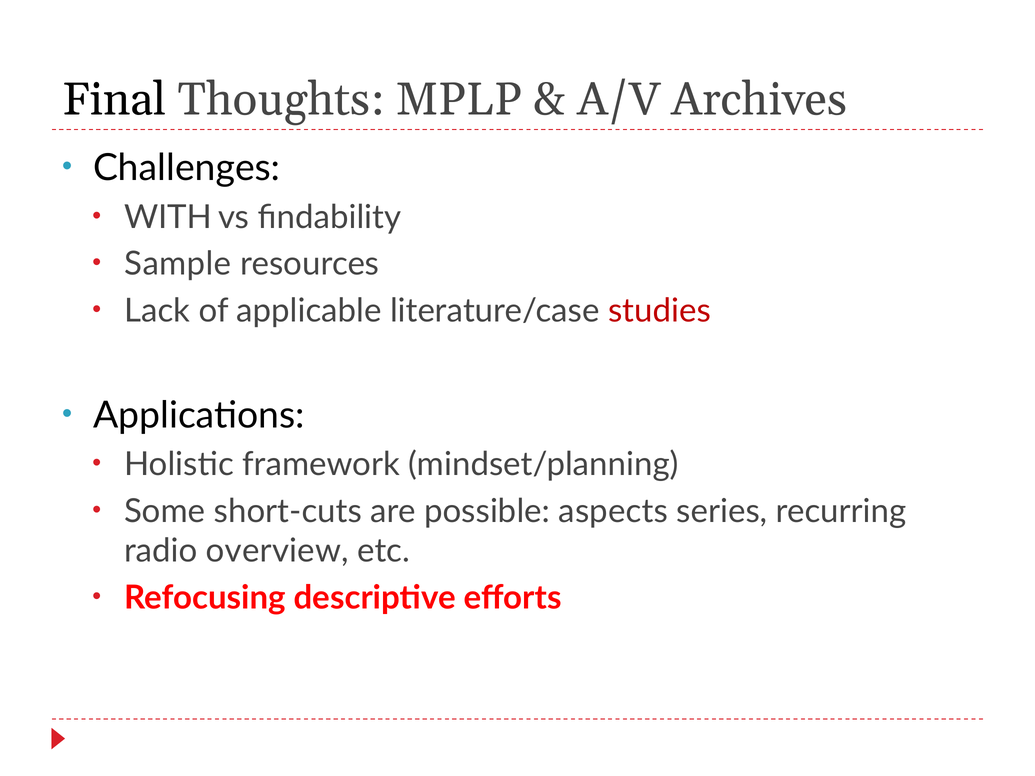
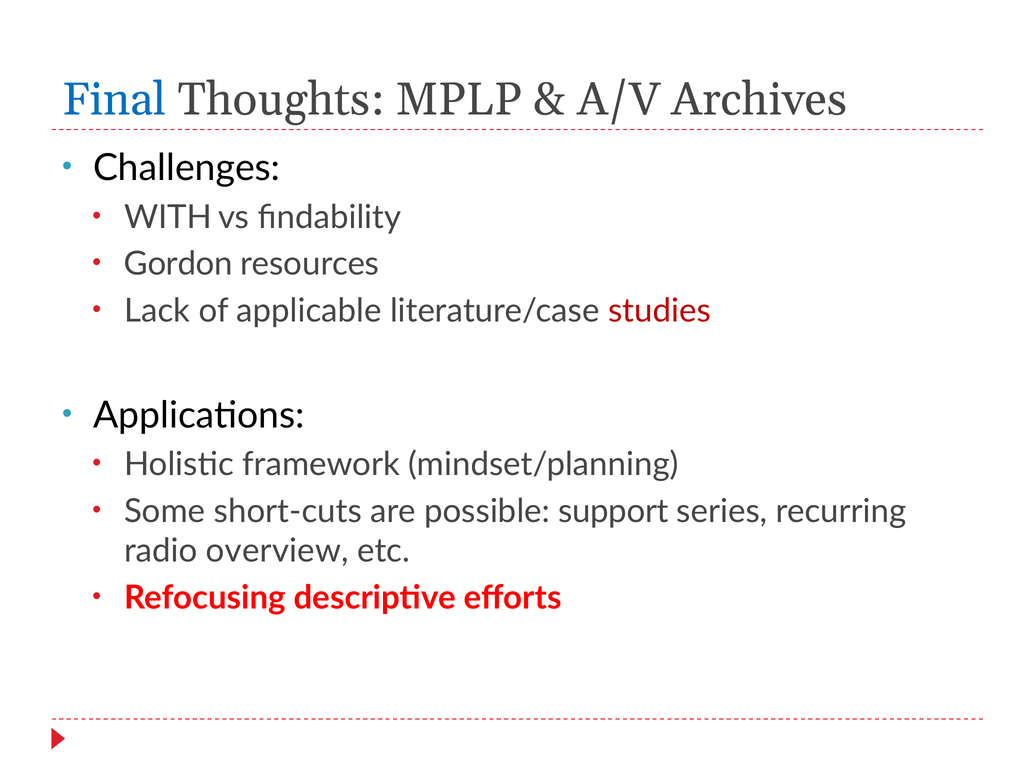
Final colour: black -> blue
Sample: Sample -> Gordon
aspects: aspects -> support
